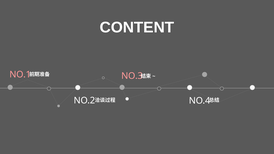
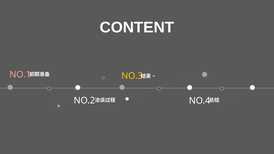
NO.3 colour: pink -> yellow
